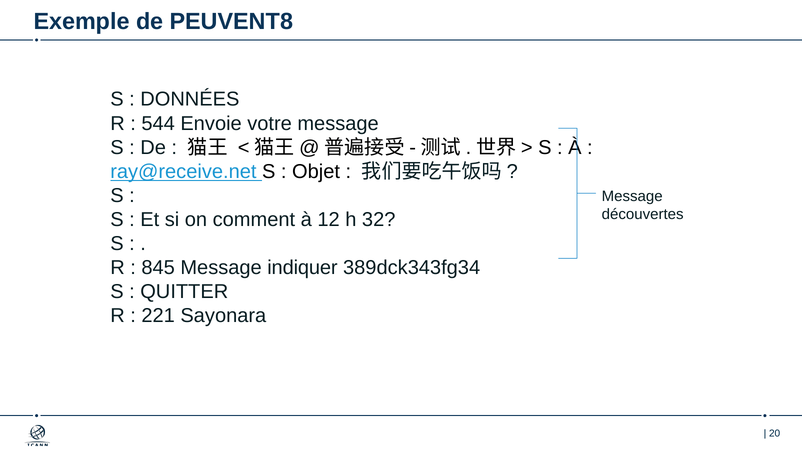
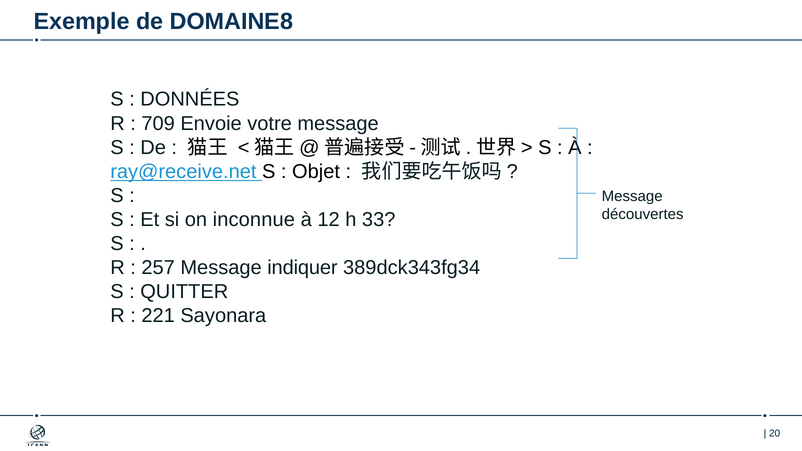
PEUVENT8: PEUVENT8 -> DOMAINE8
544: 544 -> 709
comment: comment -> inconnue
32: 32 -> 33
845: 845 -> 257
